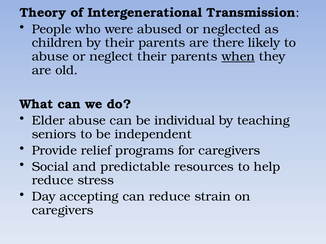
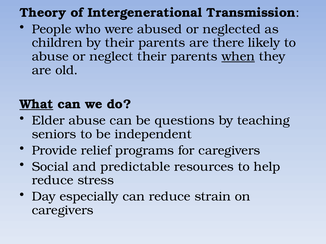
What underline: none -> present
individual: individual -> questions
accepting: accepting -> especially
